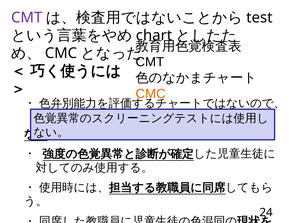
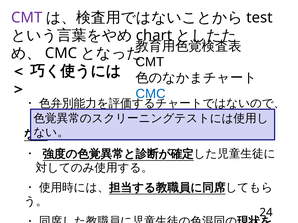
CMC at (151, 94) colour: orange -> blue
